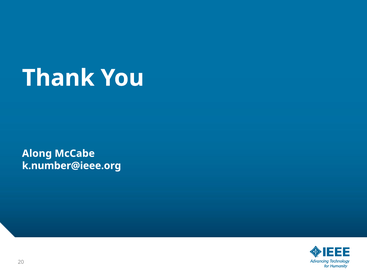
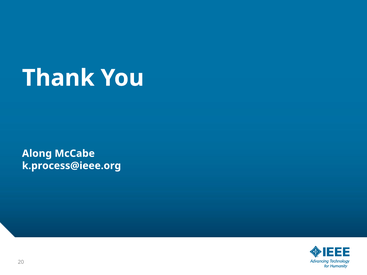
k.number@ieee.org: k.number@ieee.org -> k.process@ieee.org
